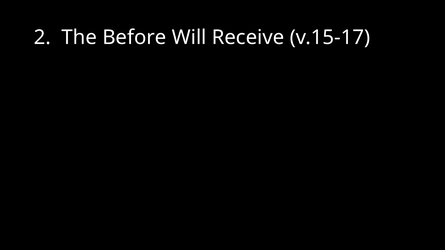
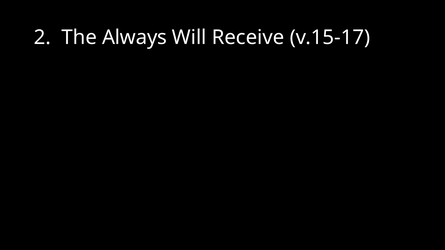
Before: Before -> Always
